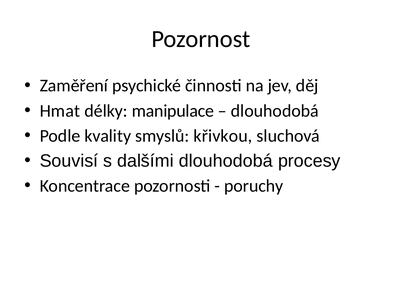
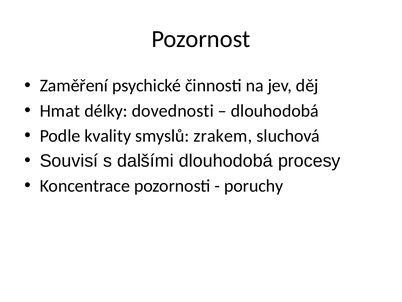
manipulace: manipulace -> dovednosti
křivkou: křivkou -> zrakem
